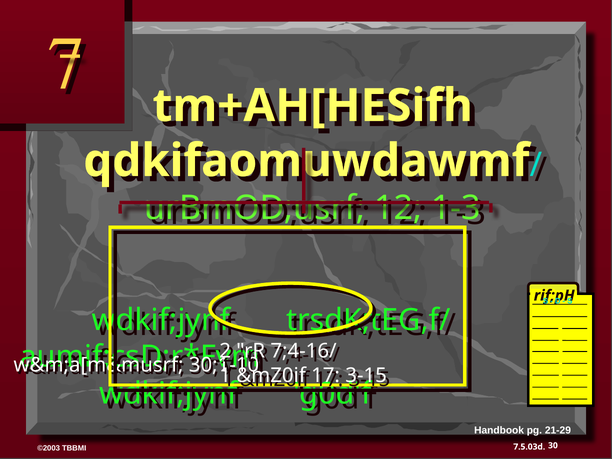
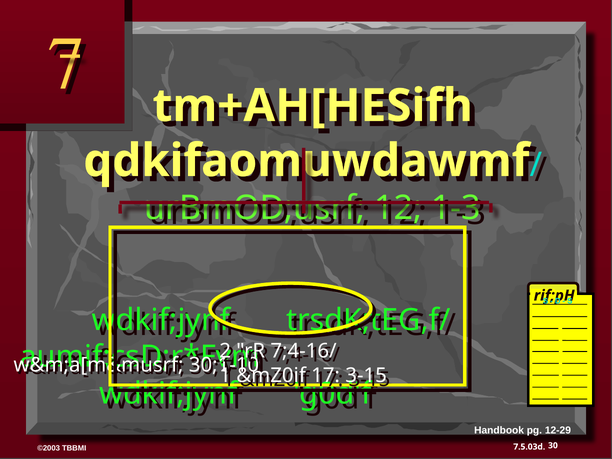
21-29: 21-29 -> 12-29
